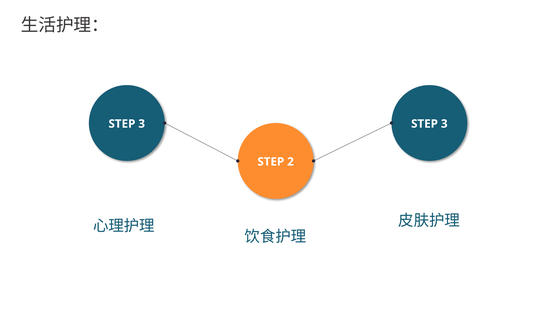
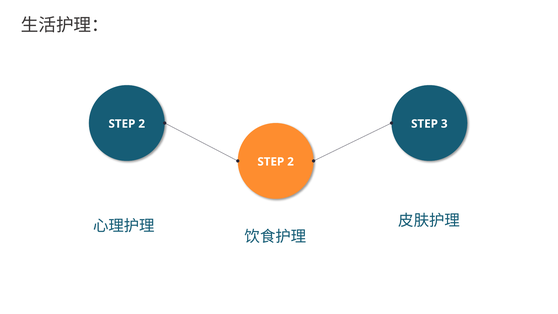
3 at (142, 124): 3 -> 2
